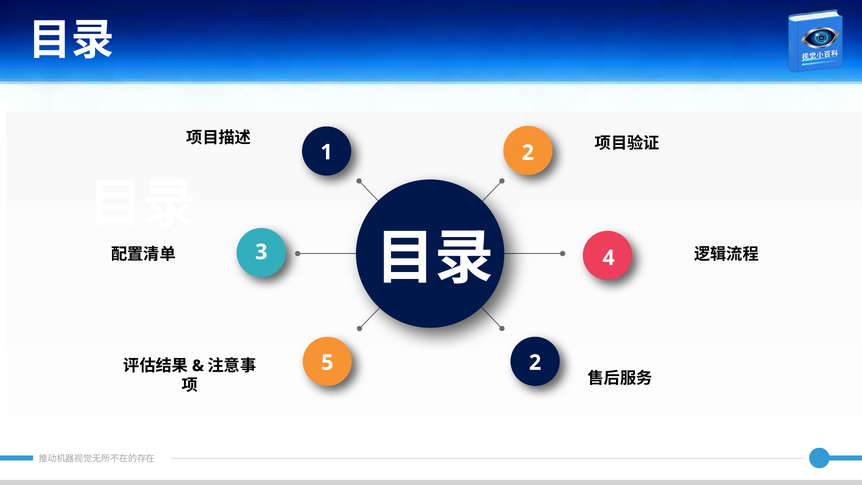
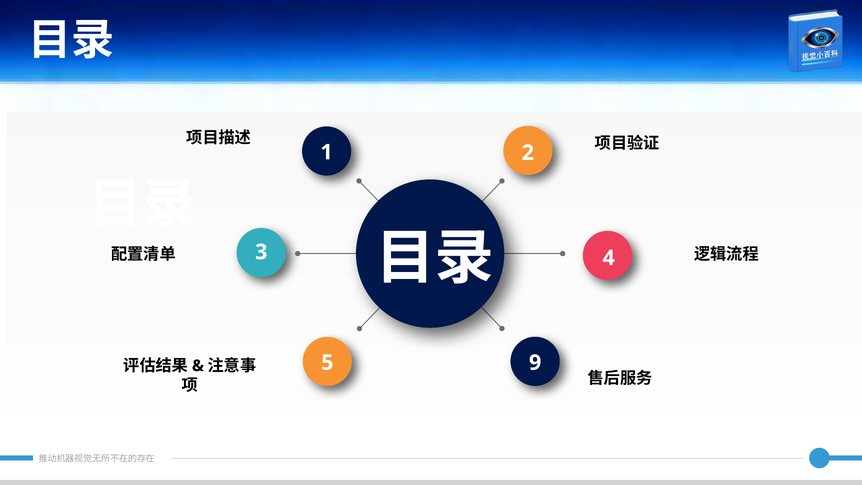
5 2: 2 -> 9
